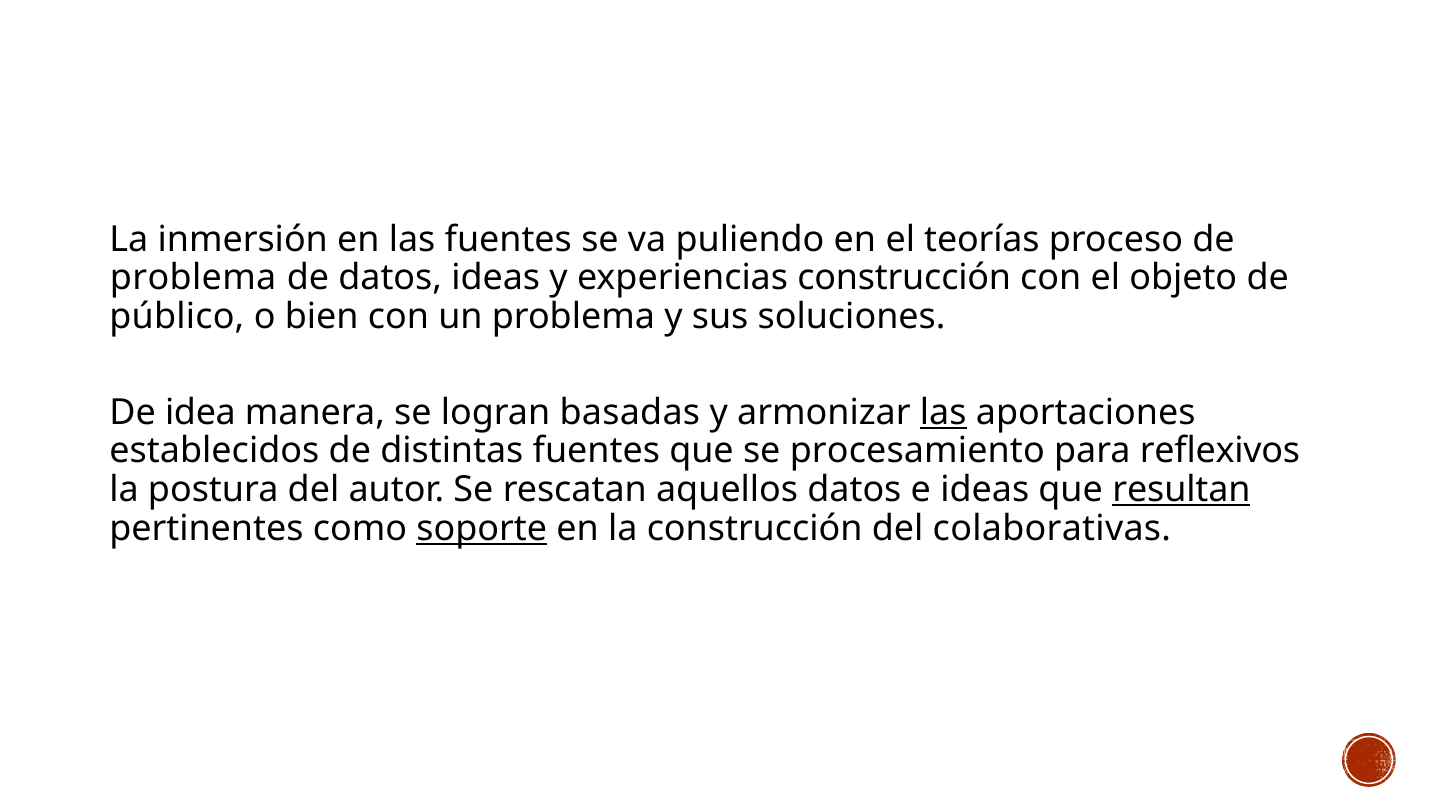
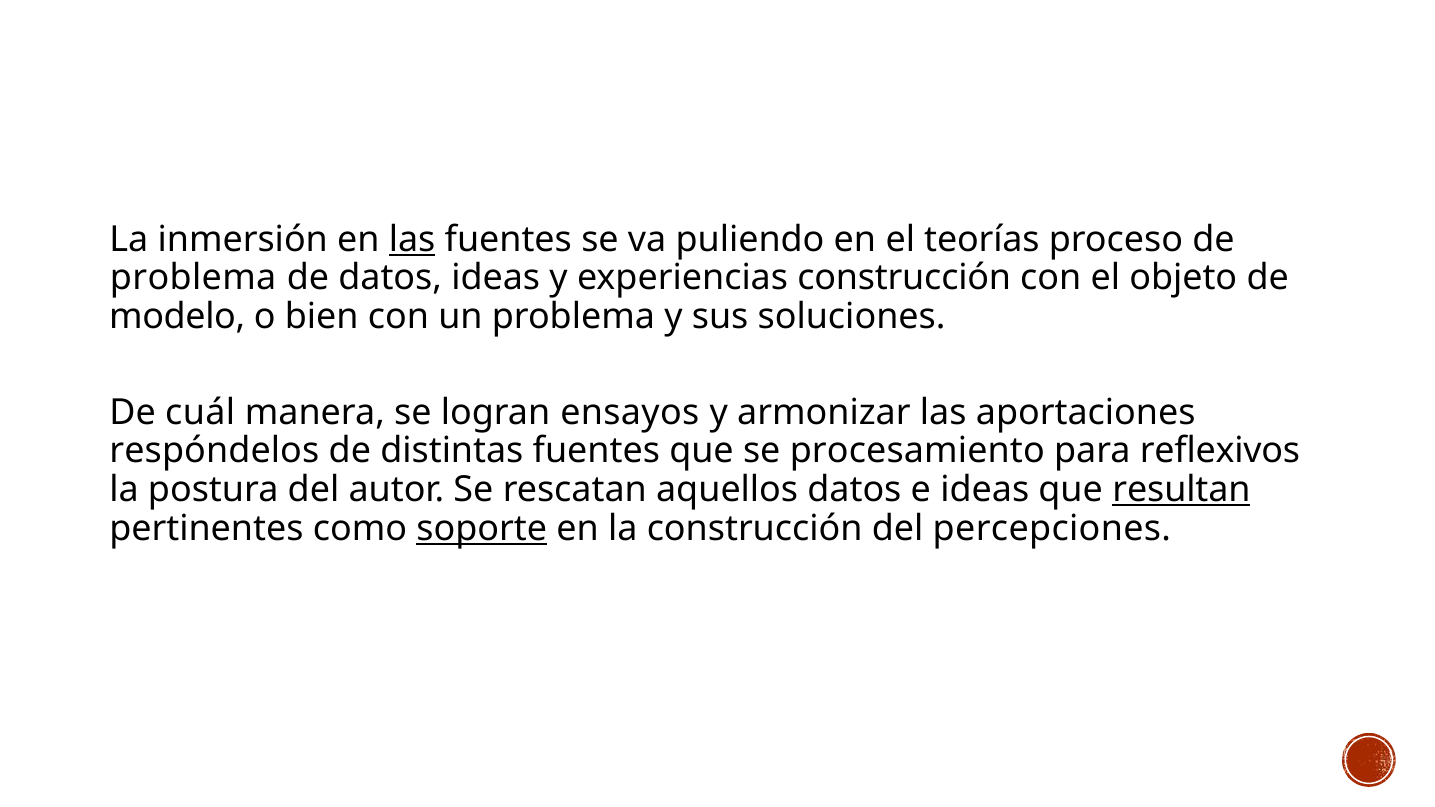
las at (412, 239) underline: none -> present
público: público -> modelo
idea: idea -> cuál
basadas: basadas -> ensayos
las at (943, 412) underline: present -> none
establecidos: establecidos -> respóndelos
colaborativas: colaborativas -> percepciones
